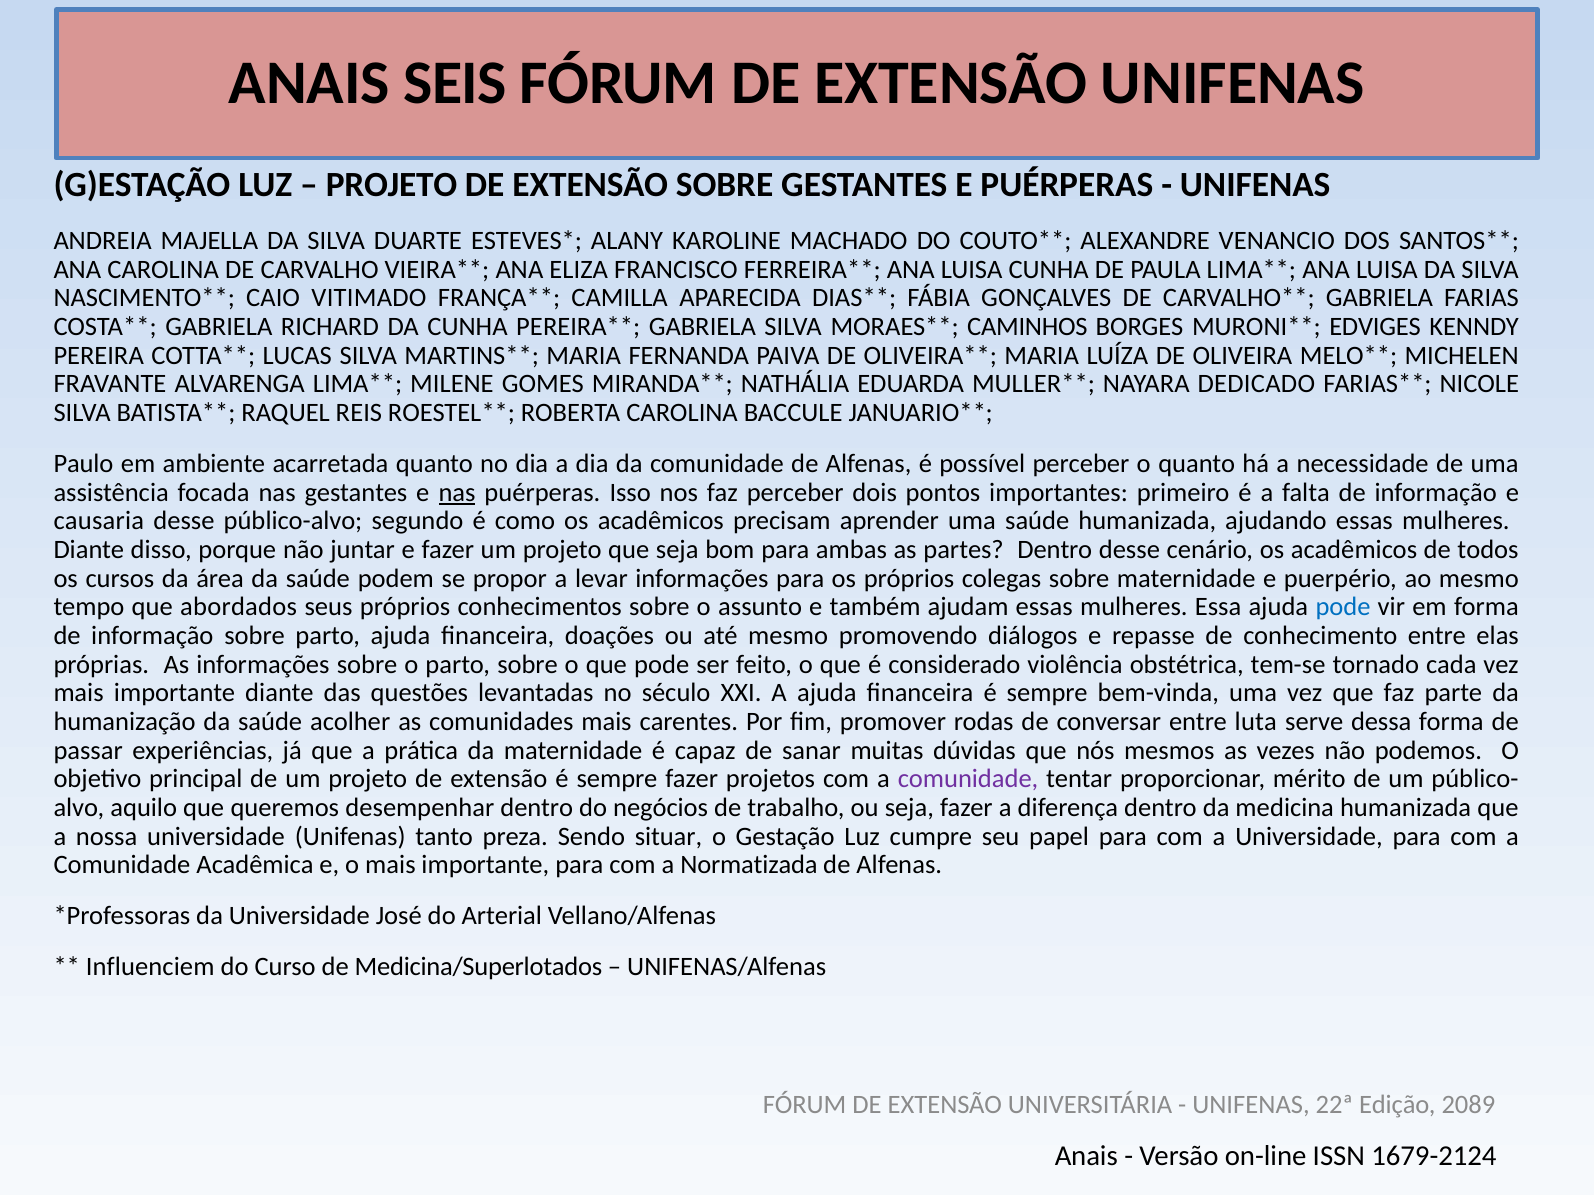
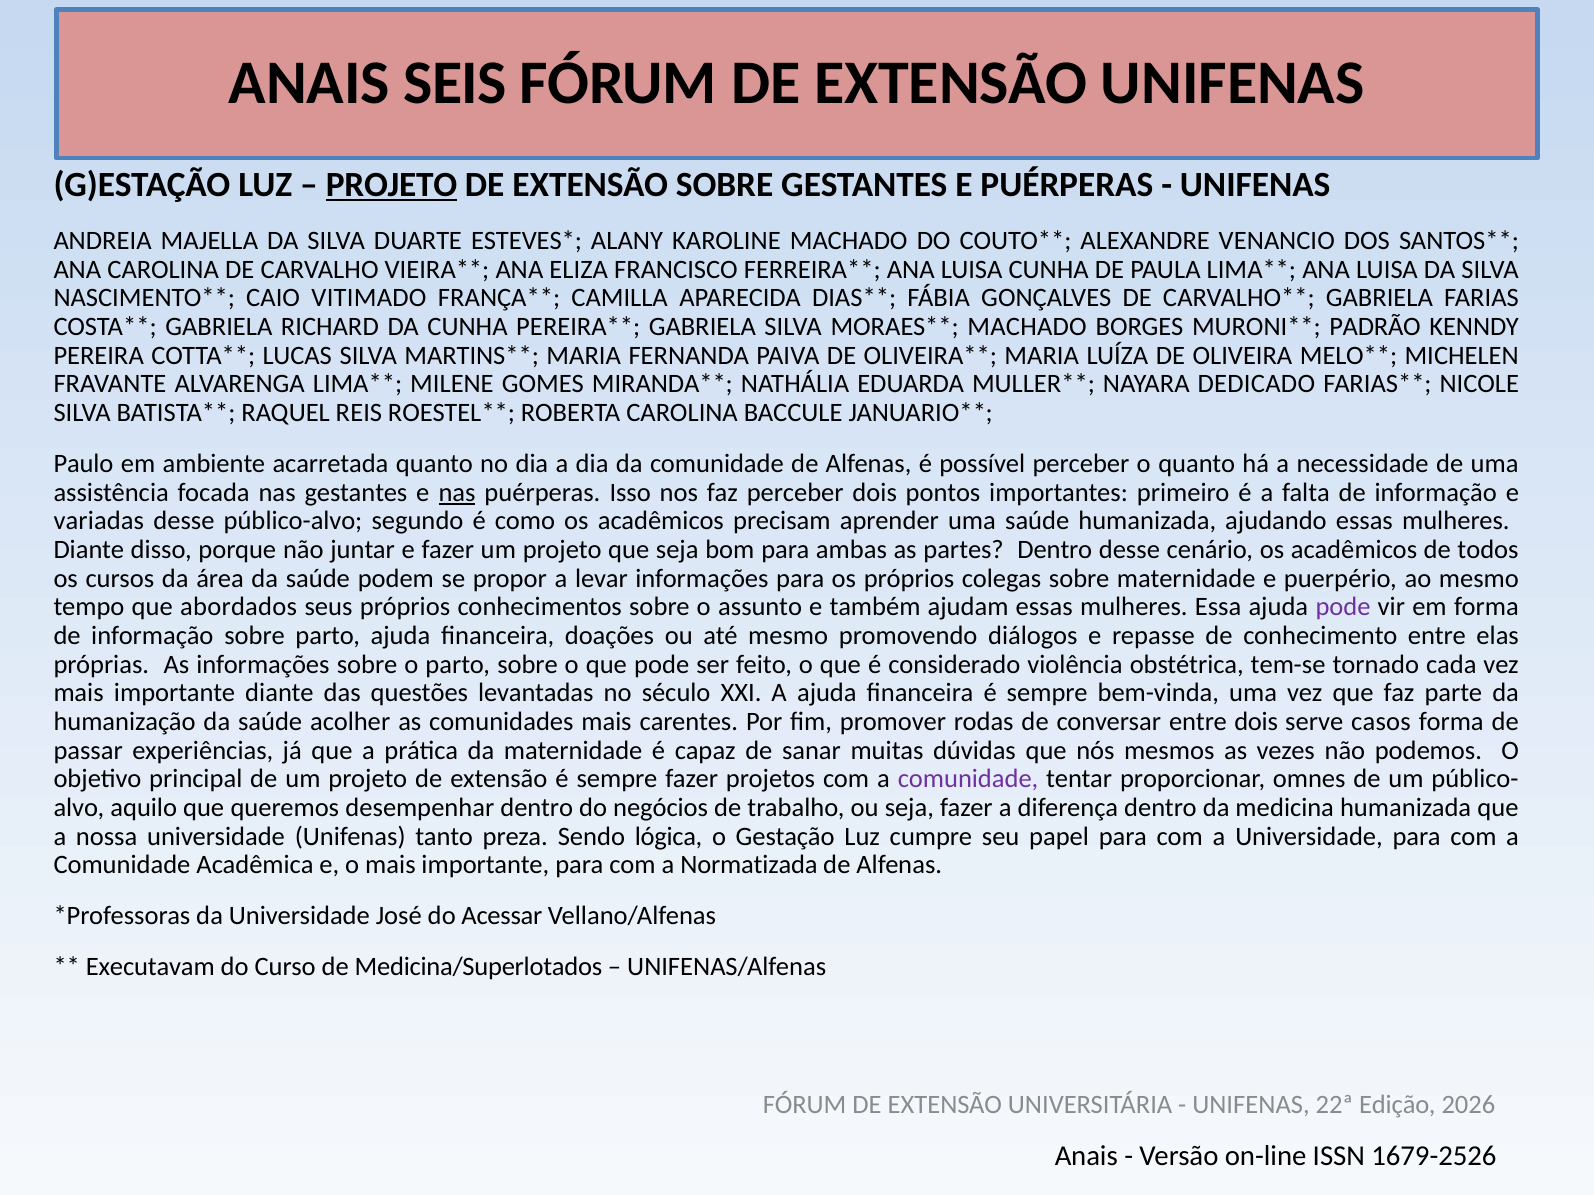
PROJETO at (392, 185) underline: none -> present
CAMINHOS at (1027, 327): CAMINHOS -> MACHADO
EDVIGES: EDVIGES -> PADRÃO
causaria: causaria -> variadas
pode at (1343, 607) colour: blue -> purple
entre luta: luta -> dois
dessa: dessa -> casos
mérito: mérito -> omnes
situar: situar -> lógica
Arterial: Arterial -> Acessar
Influenciem: Influenciem -> Executavam
2089: 2089 -> 2026
1679-2124: 1679-2124 -> 1679-2526
